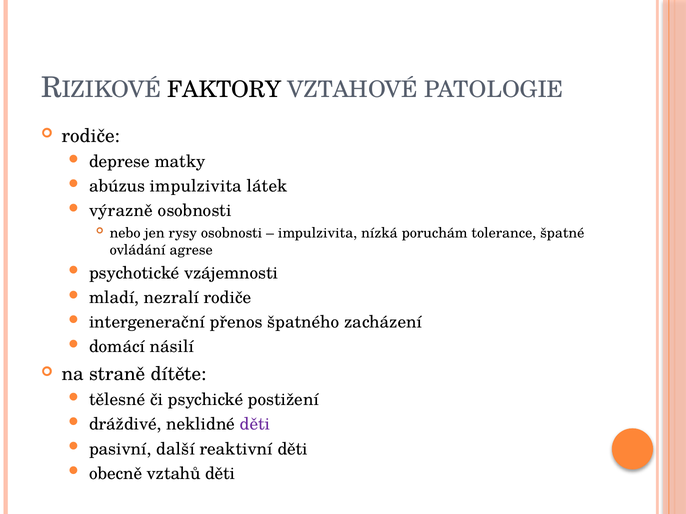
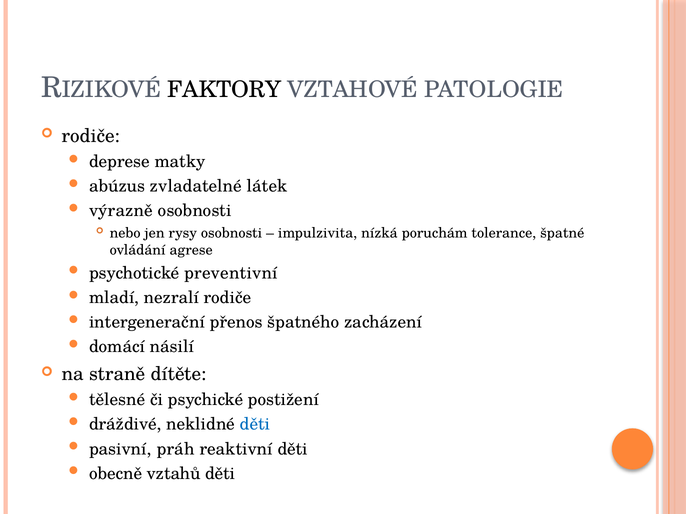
abúzus impulzivita: impulzivita -> zvladatelné
vzájemnosti: vzájemnosti -> preventivní
děti at (255, 425) colour: purple -> blue
další: další -> práh
